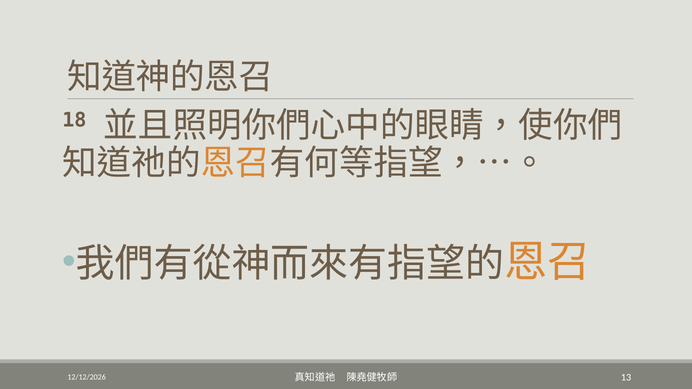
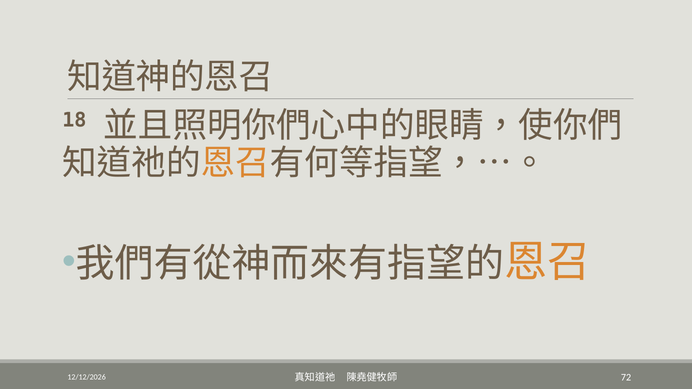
13: 13 -> 72
